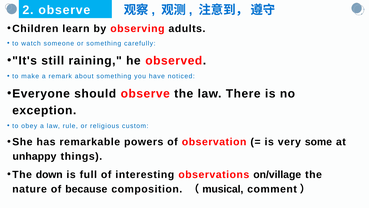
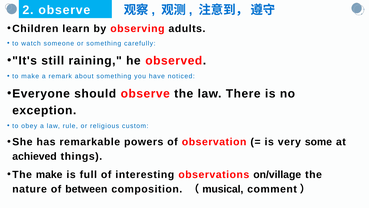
unhappy: unhappy -> achieved
The down: down -> make
because: because -> between
